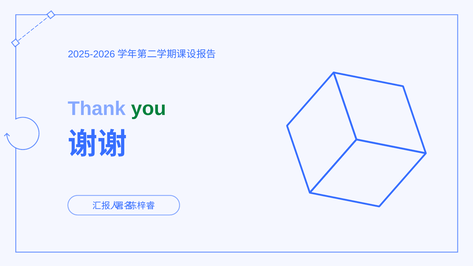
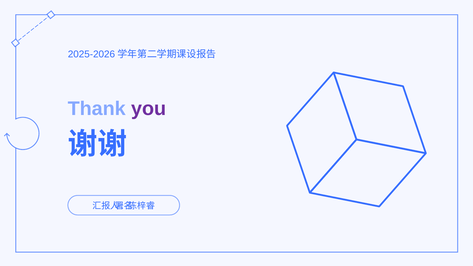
you colour: green -> purple
